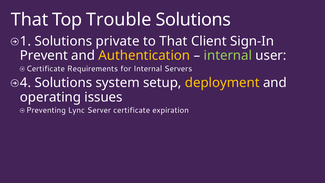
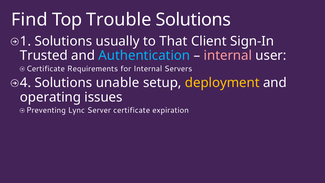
That at (30, 20): That -> Find
private: private -> usually
Prevent: Prevent -> Trusted
Authentication colour: yellow -> light blue
internal at (228, 56) colour: light green -> pink
system: system -> unable
